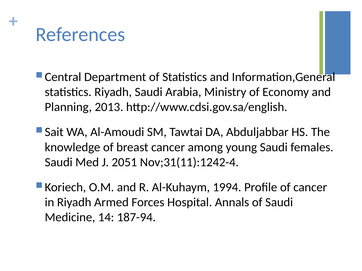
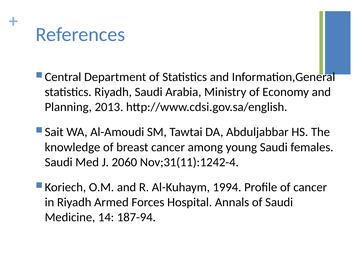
2051: 2051 -> 2060
